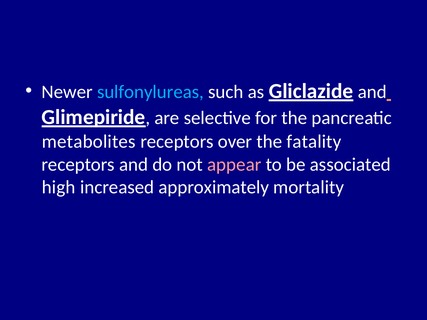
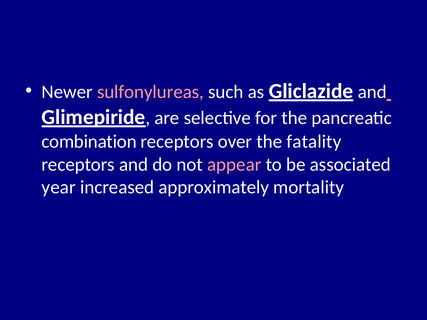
sulfonylureas colour: light blue -> pink
metabolites: metabolites -> combination
high: high -> year
